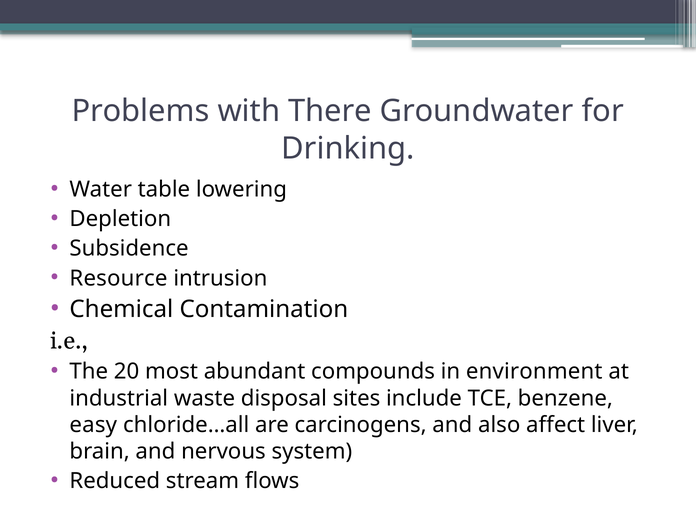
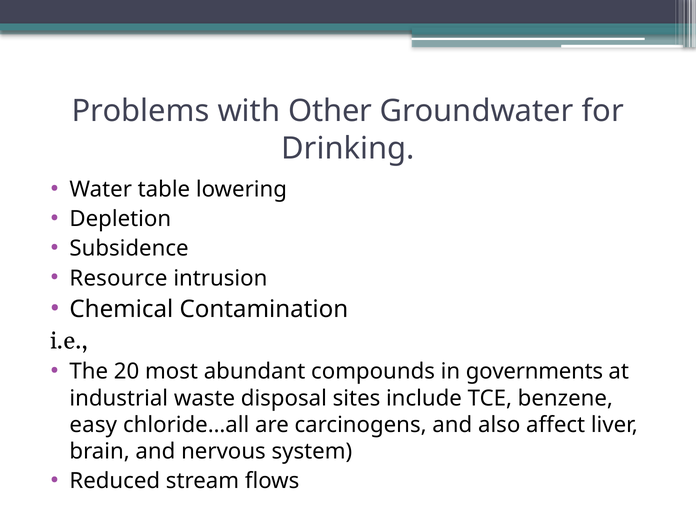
There: There -> Other
environment: environment -> governments
